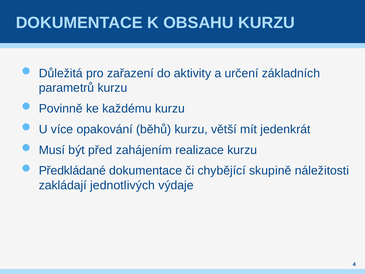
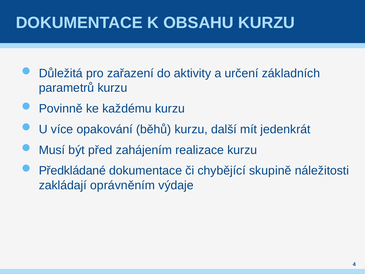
větší: větší -> další
jednotlivých: jednotlivých -> oprávněním
